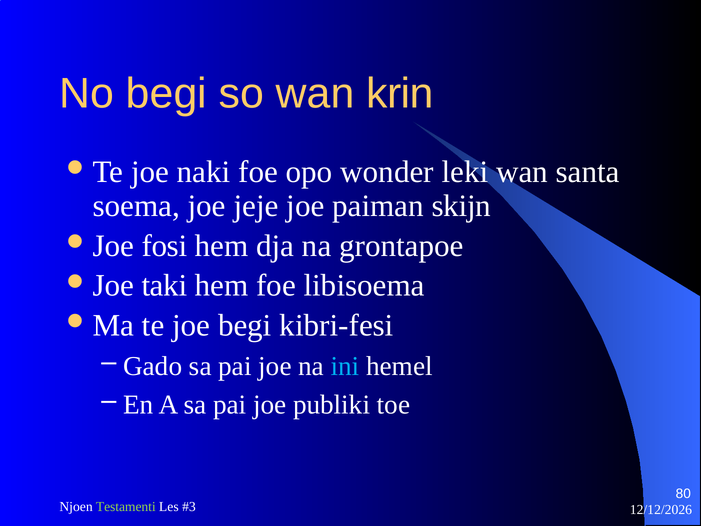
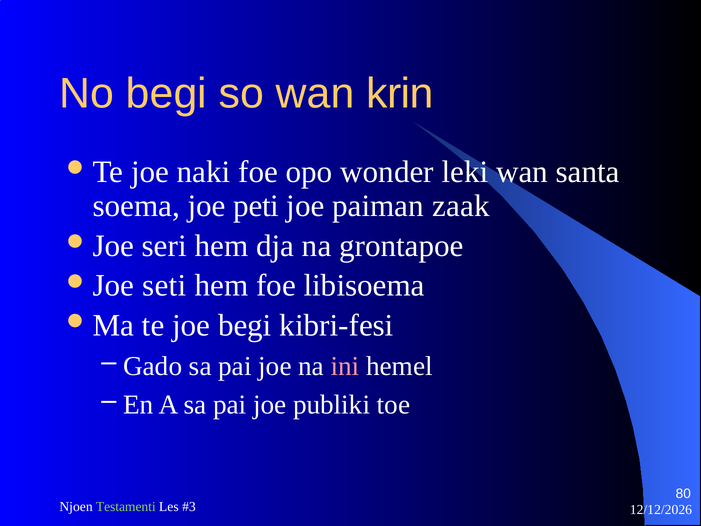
jeje: jeje -> peti
skijn: skijn -> zaak
fosi: fosi -> seri
taki: taki -> seti
ini colour: light blue -> pink
